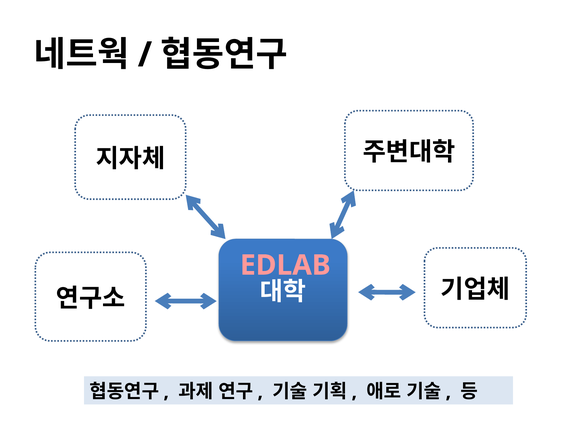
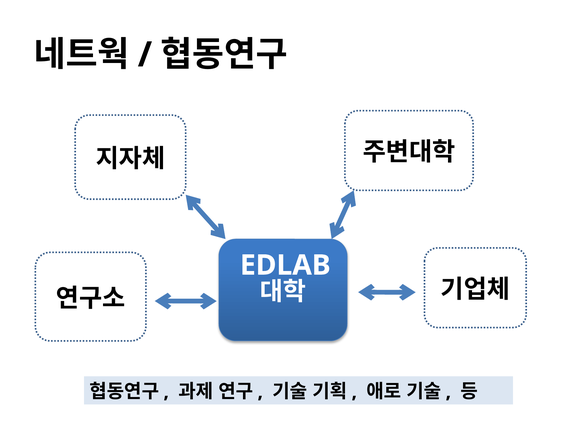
EDLAB colour: pink -> white
